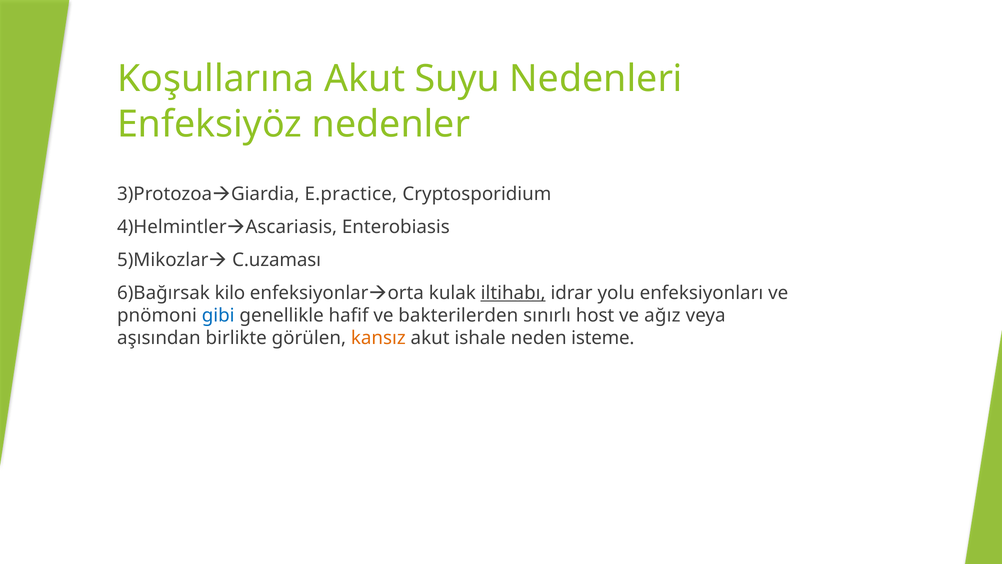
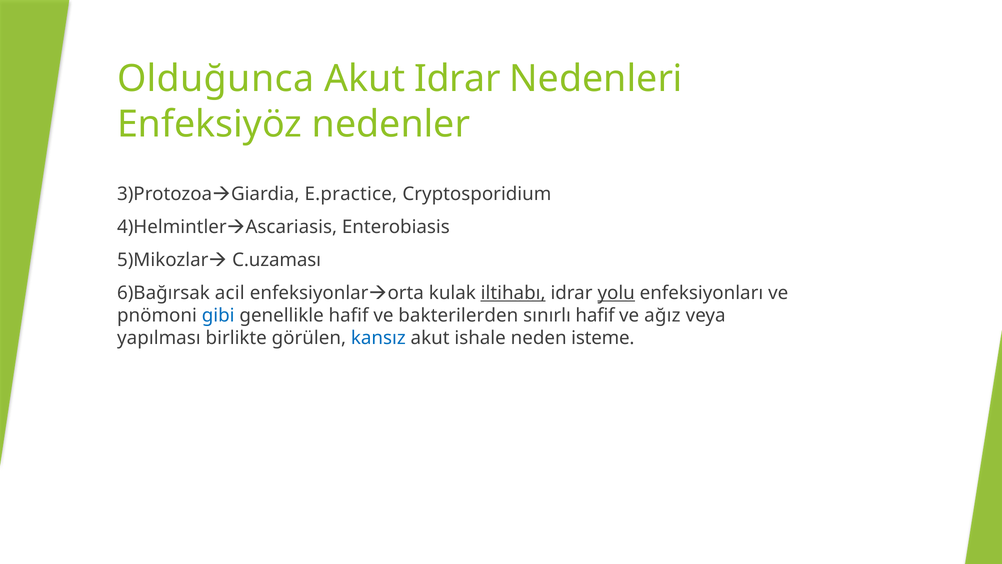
Koşullarına: Koşullarına -> Olduğunca
Akut Suyu: Suyu -> Idrar
kilo: kilo -> acil
yolu underline: none -> present
sınırlı host: host -> hafif
aşısından: aşısından -> yapılması
kansız colour: orange -> blue
